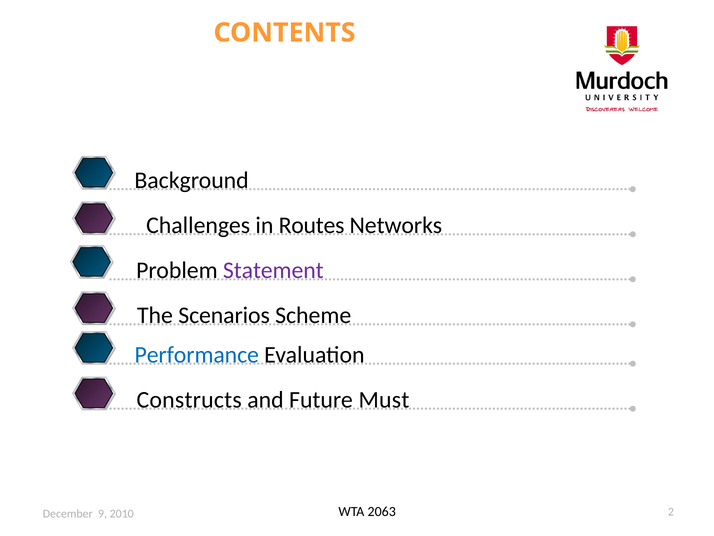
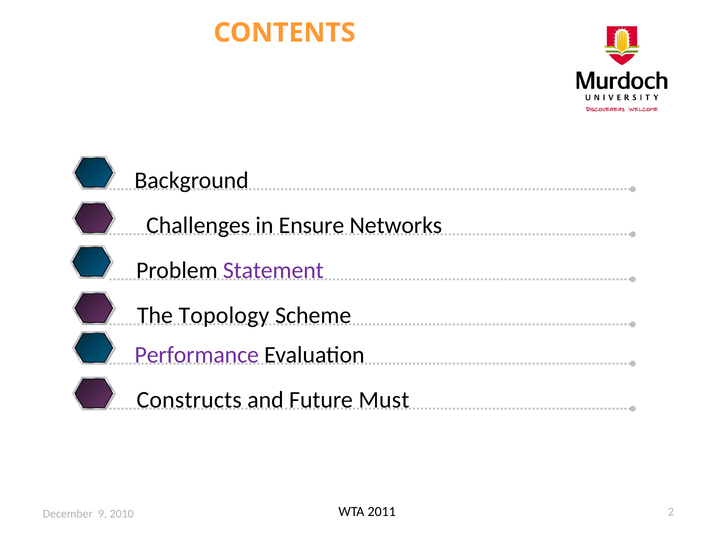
Routes: Routes -> Ensure
Scenarios: Scenarios -> Topology
Performance colour: blue -> purple
2063: 2063 -> 2011
